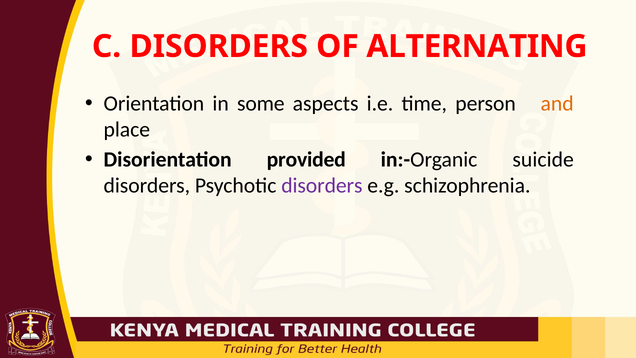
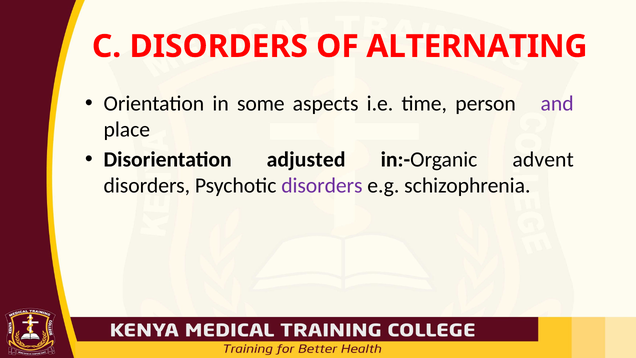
and colour: orange -> purple
provided: provided -> adjusted
suicide: suicide -> advent
